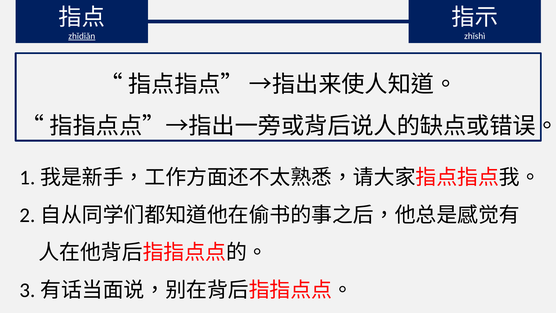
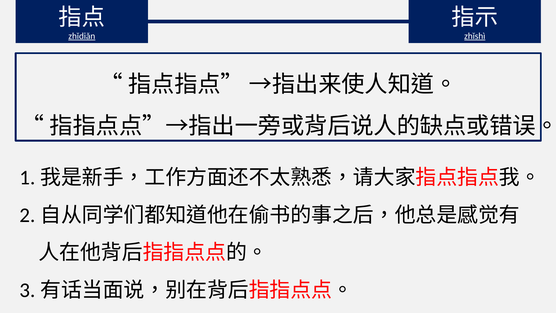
zhǐshì underline: none -> present
